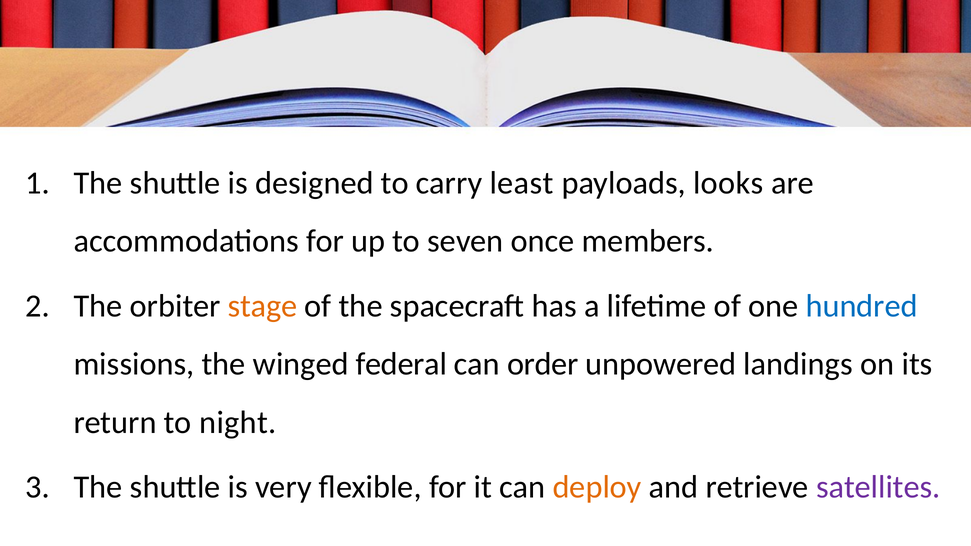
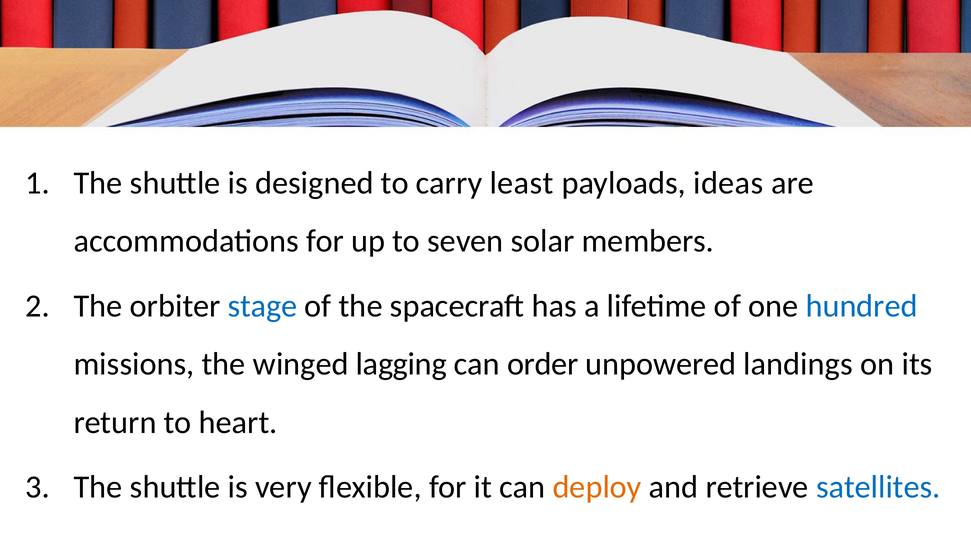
looks: looks -> ideas
once: once -> solar
stage colour: orange -> blue
federal: federal -> lagging
night: night -> heart
satellites colour: purple -> blue
